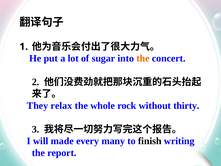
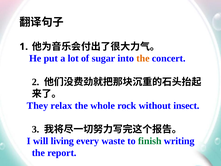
thirty: thirty -> insect
made: made -> living
many: many -> waste
finish colour: black -> green
